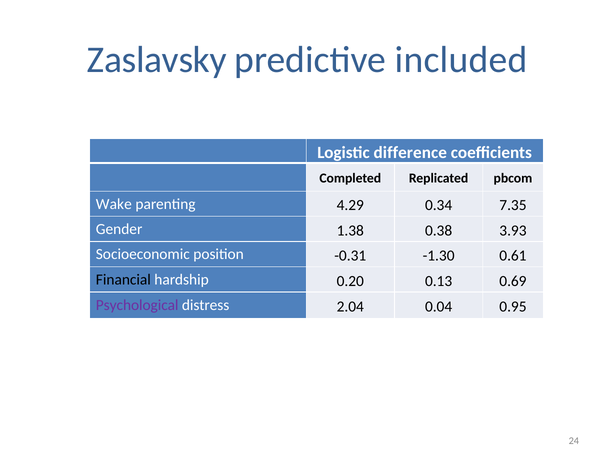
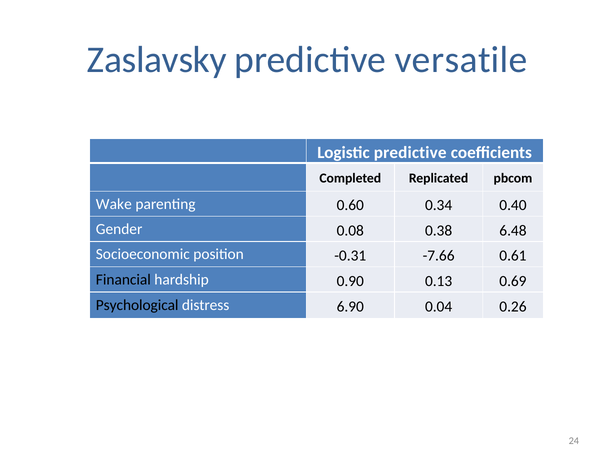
included: included -> versatile
Logistic difference: difference -> predictive
4.29: 4.29 -> 0.60
7.35: 7.35 -> 0.40
1.38: 1.38 -> 0.08
3.93: 3.93 -> 6.48
-1.30: -1.30 -> -7.66
0.20: 0.20 -> 0.90
Psychological colour: purple -> black
2.04: 2.04 -> 6.90
0.95: 0.95 -> 0.26
